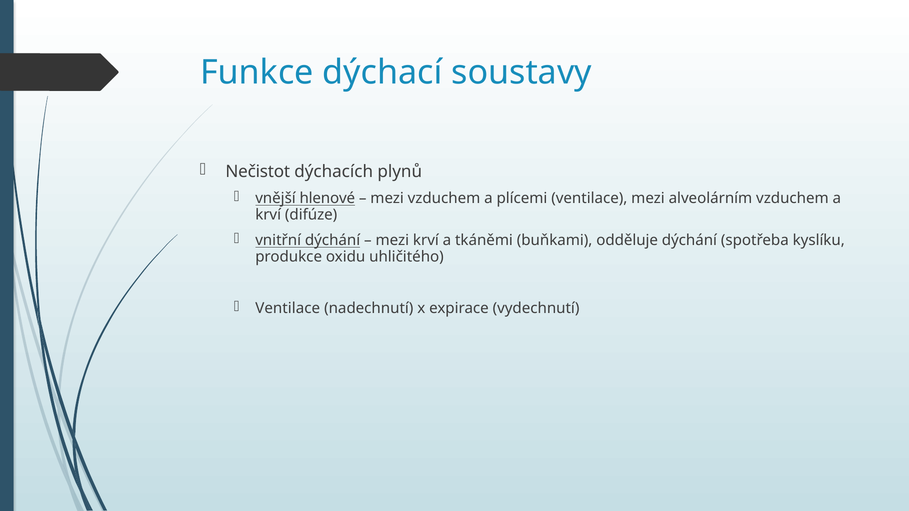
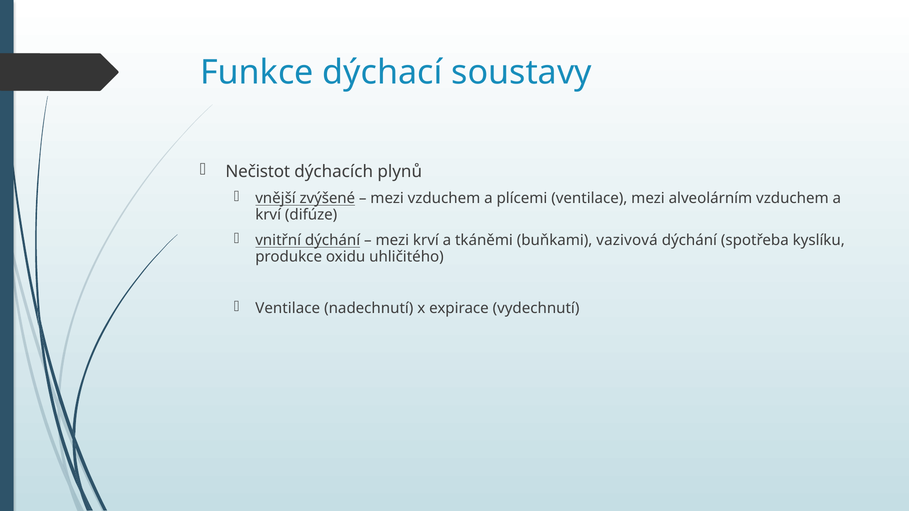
hlenové: hlenové -> zvýšené
odděluje: odděluje -> vazivová
